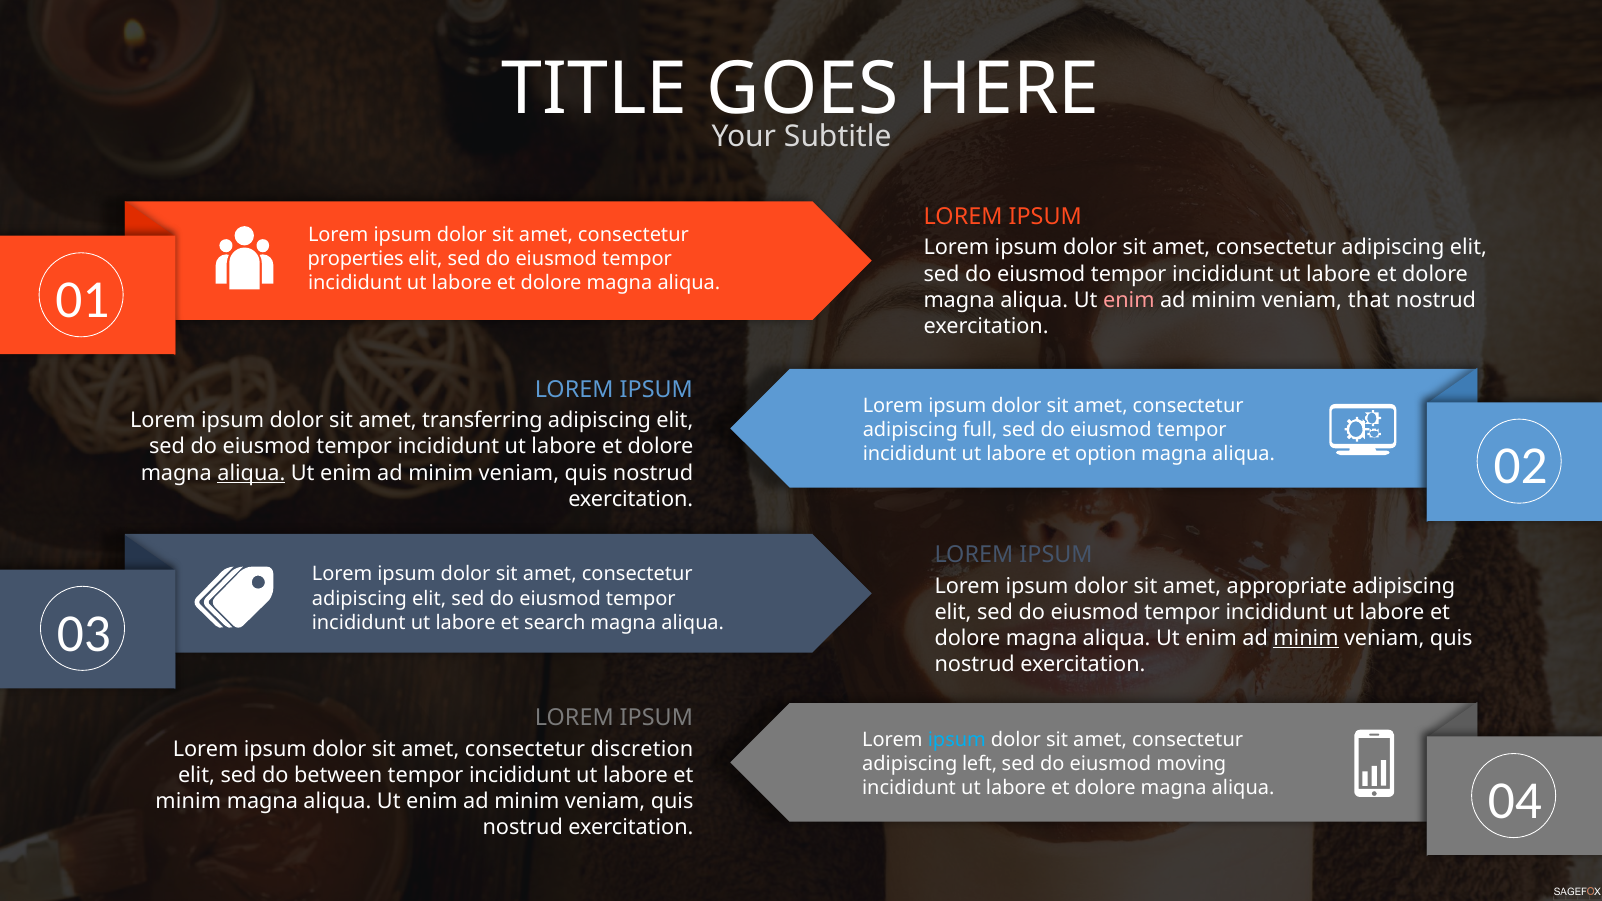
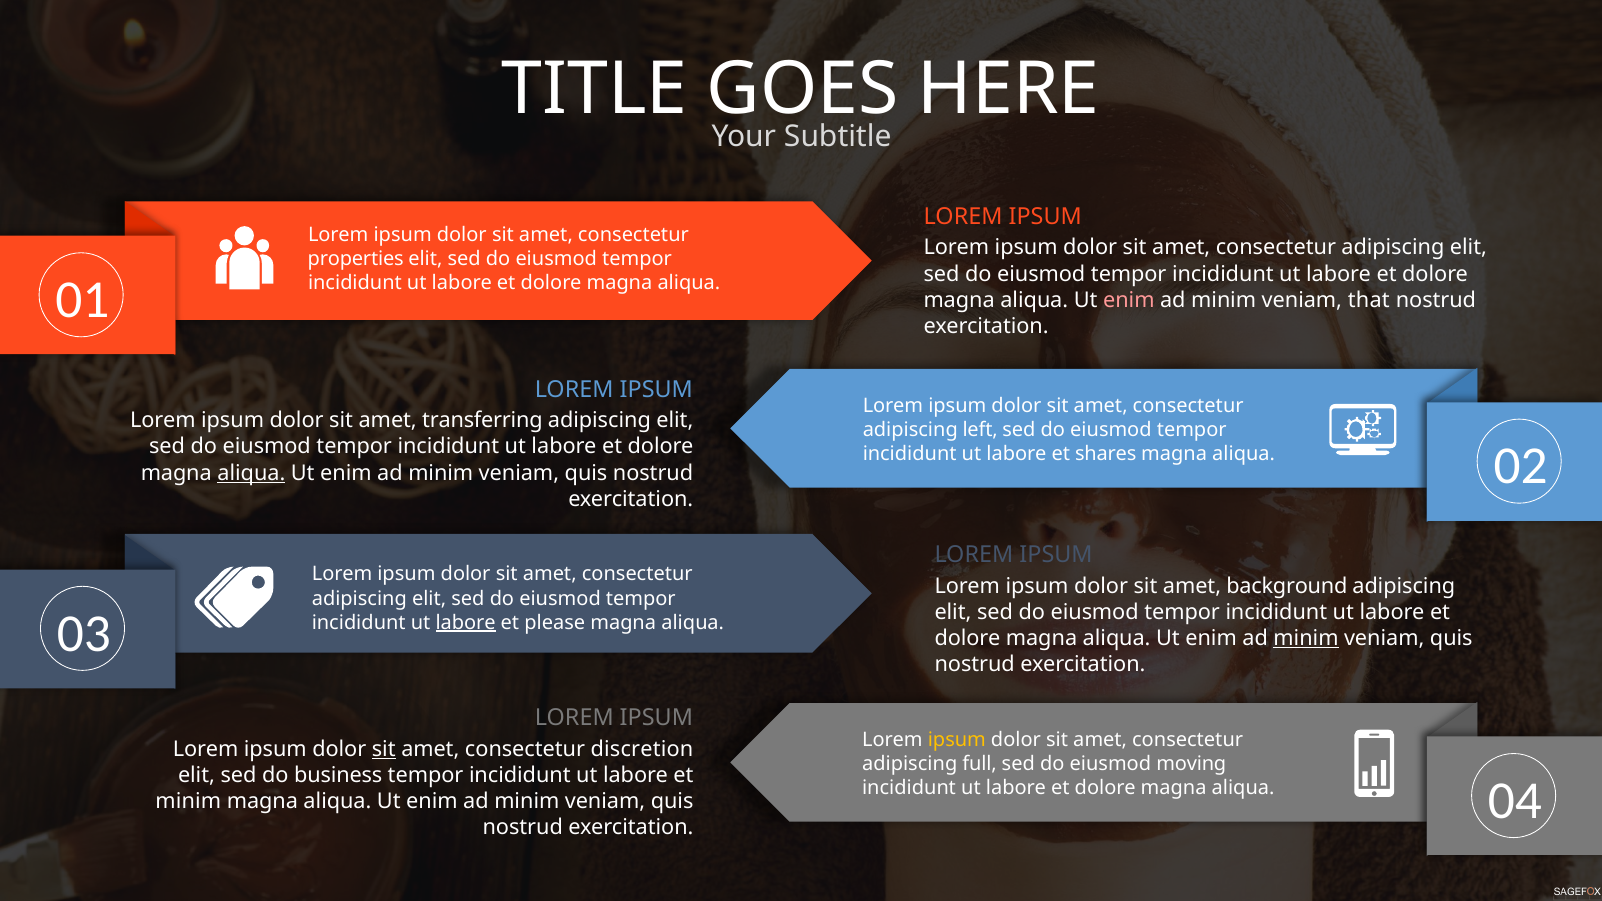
full: full -> left
option: option -> shares
appropriate: appropriate -> background
labore at (466, 623) underline: none -> present
search: search -> please
ipsum at (957, 740) colour: light blue -> yellow
sit at (384, 750) underline: none -> present
left: left -> full
between: between -> business
